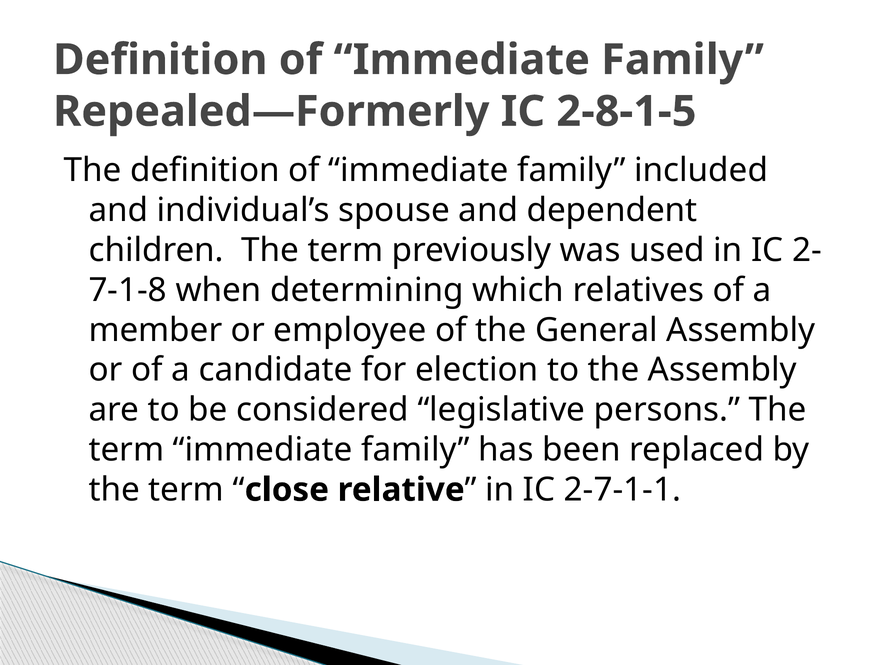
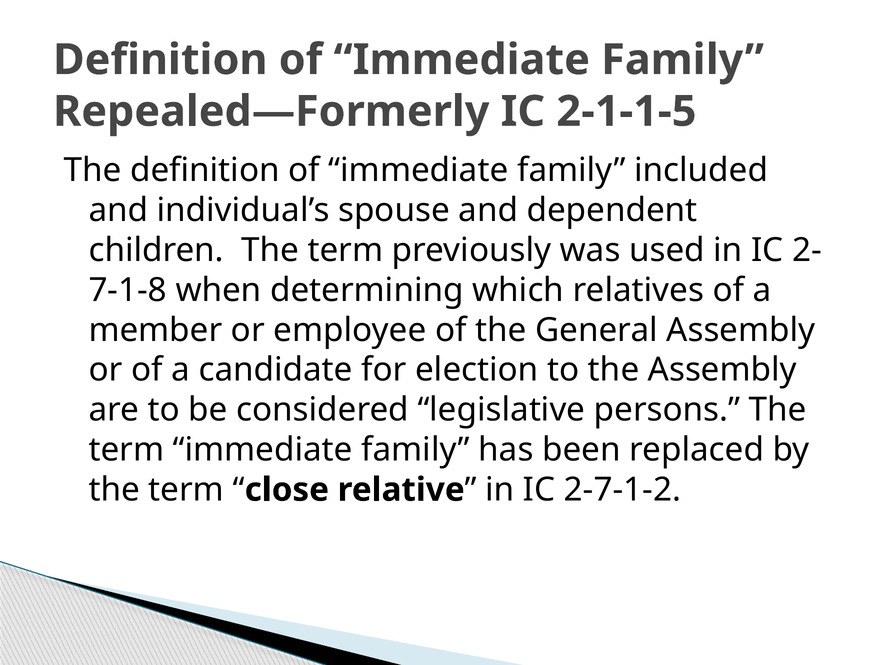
2-8-1-5: 2-8-1-5 -> 2-1-1-5
2-7-1-1: 2-7-1-1 -> 2-7-1-2
